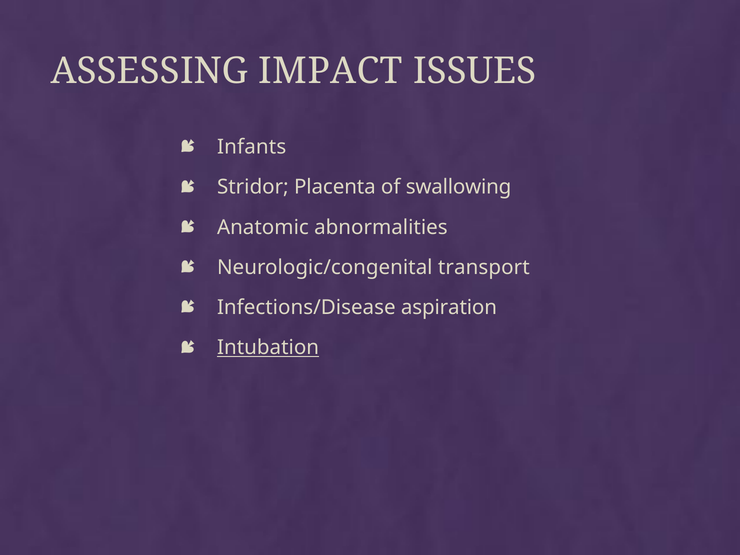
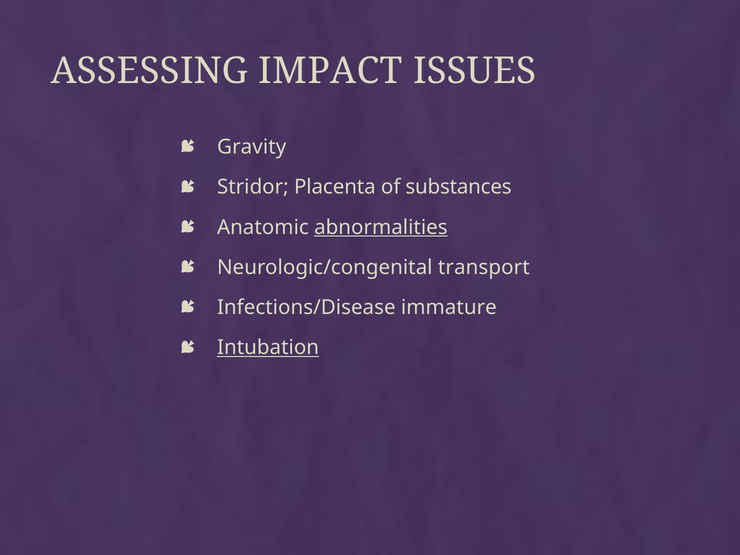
Infants: Infants -> Gravity
swallowing: swallowing -> substances
abnormalities underline: none -> present
aspiration: aspiration -> immature
